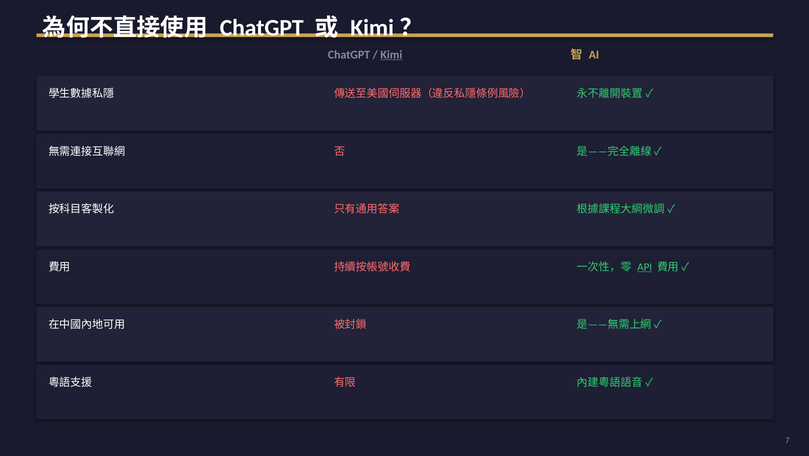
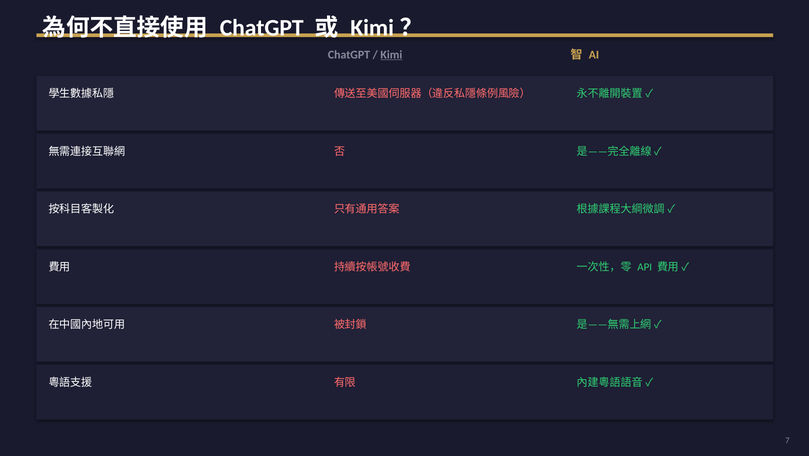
API underline: present -> none
